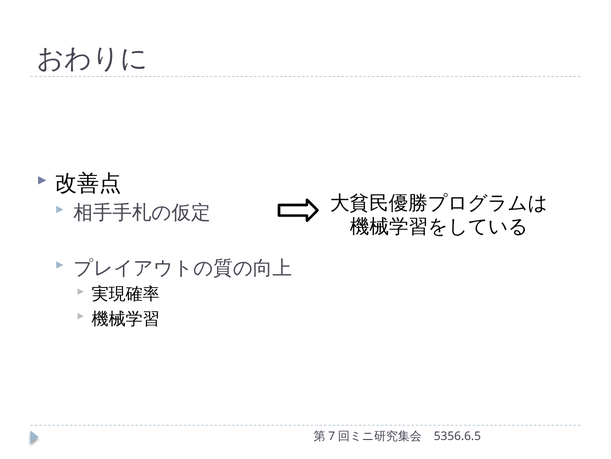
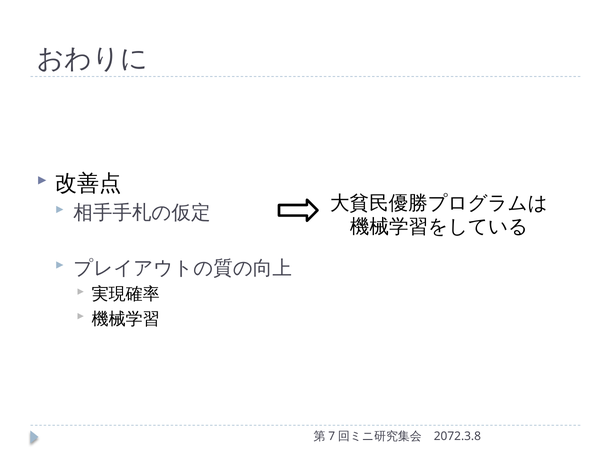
5356.6.5: 5356.6.5 -> 2072.3.8
